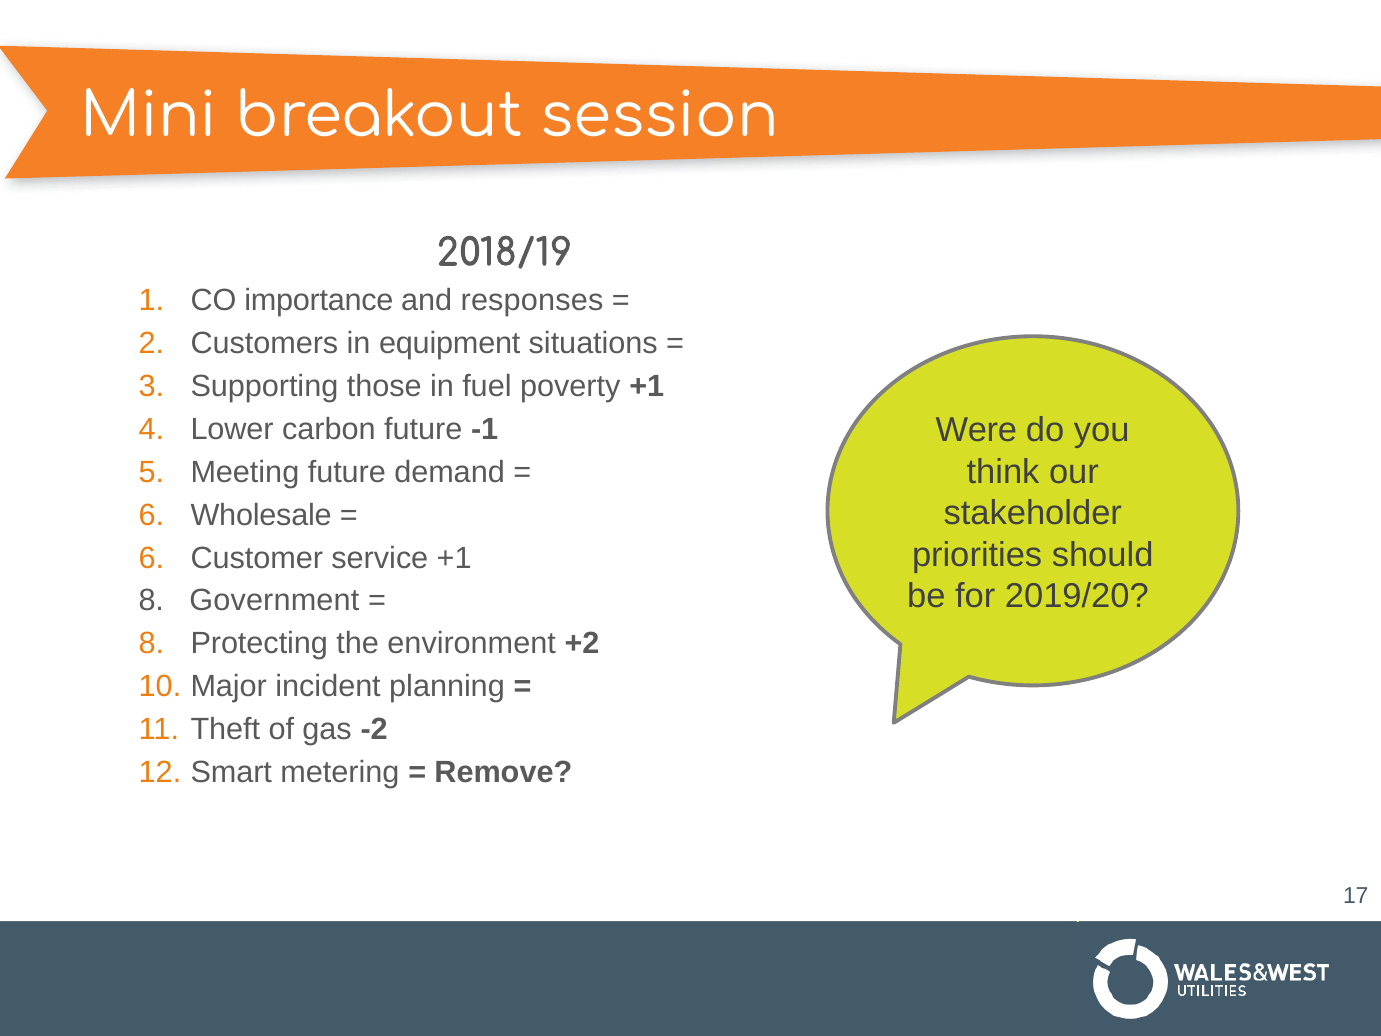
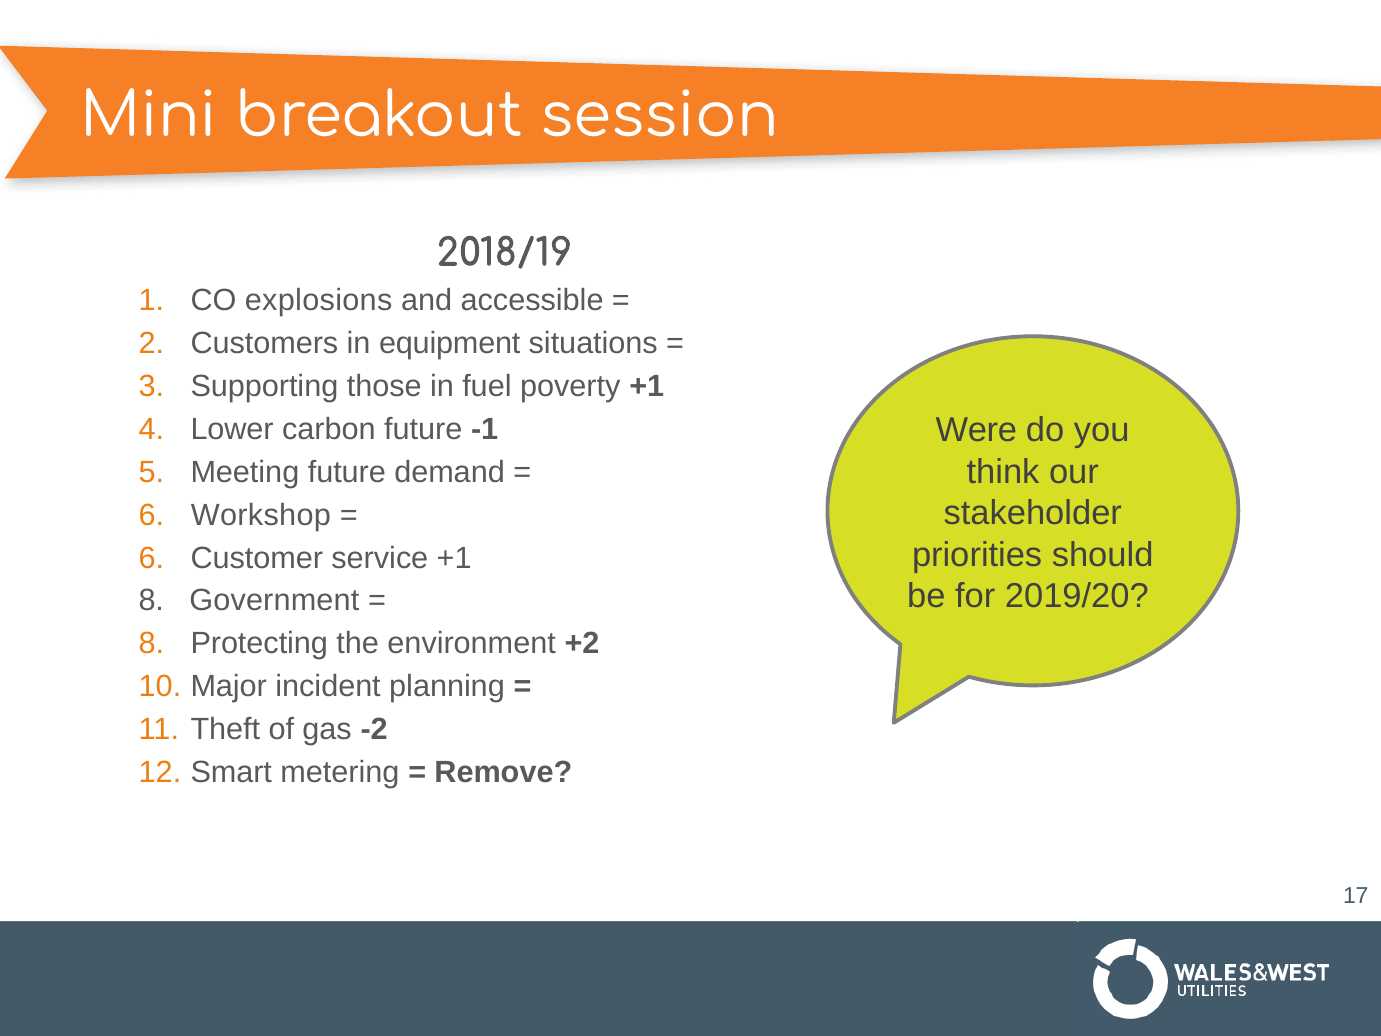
importance: importance -> explosions
responses: responses -> accessible
Wholesale: Wholesale -> Workshop
